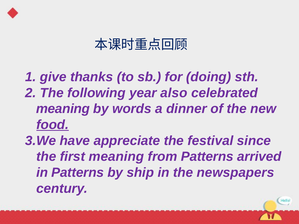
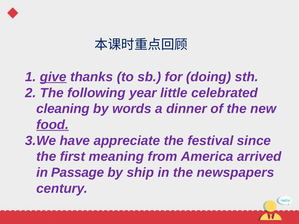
give underline: none -> present
also: also -> little
meaning at (63, 109): meaning -> cleaning
from Patterns: Patterns -> America
in Patterns: Patterns -> Passage
